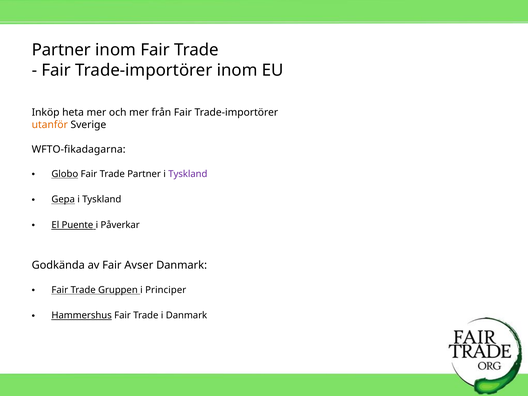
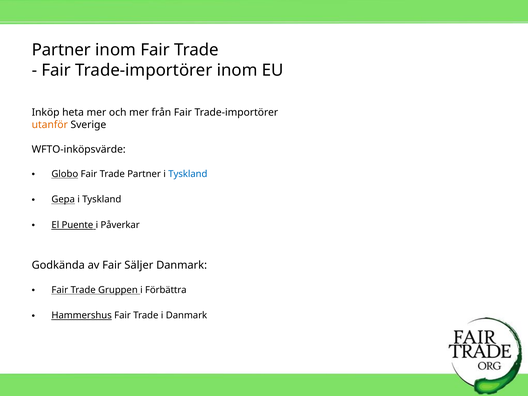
WFTO-fikadagarna: WFTO-fikadagarna -> WFTO-inköpsvärde
Tyskland at (188, 174) colour: purple -> blue
Avser: Avser -> Säljer
Principer: Principer -> Förbättra
